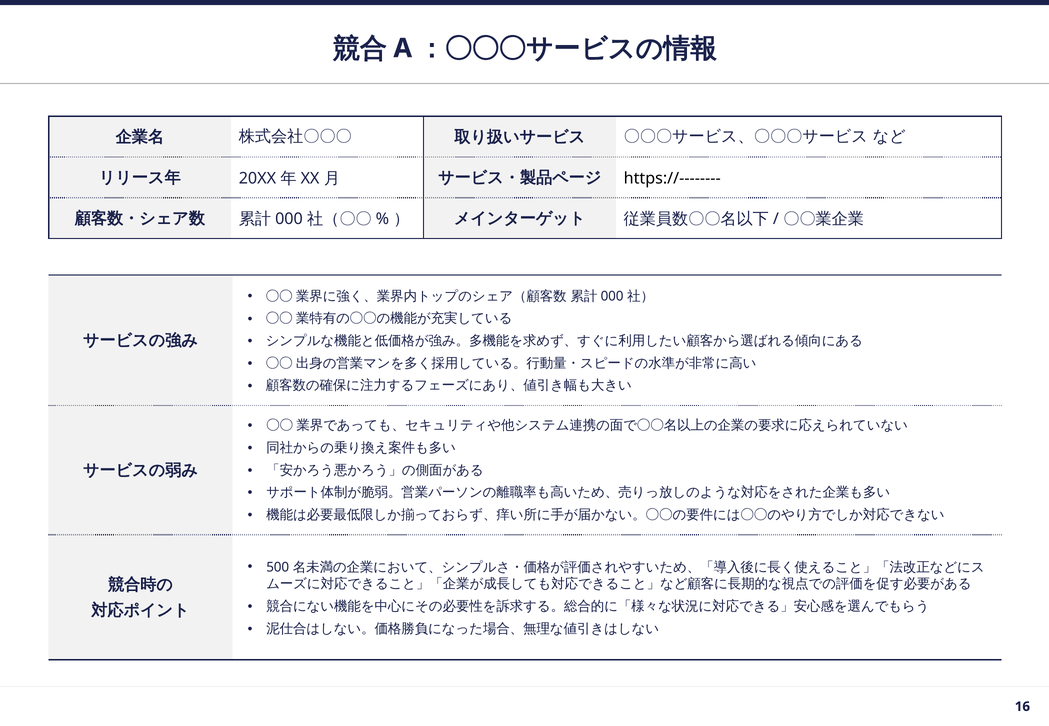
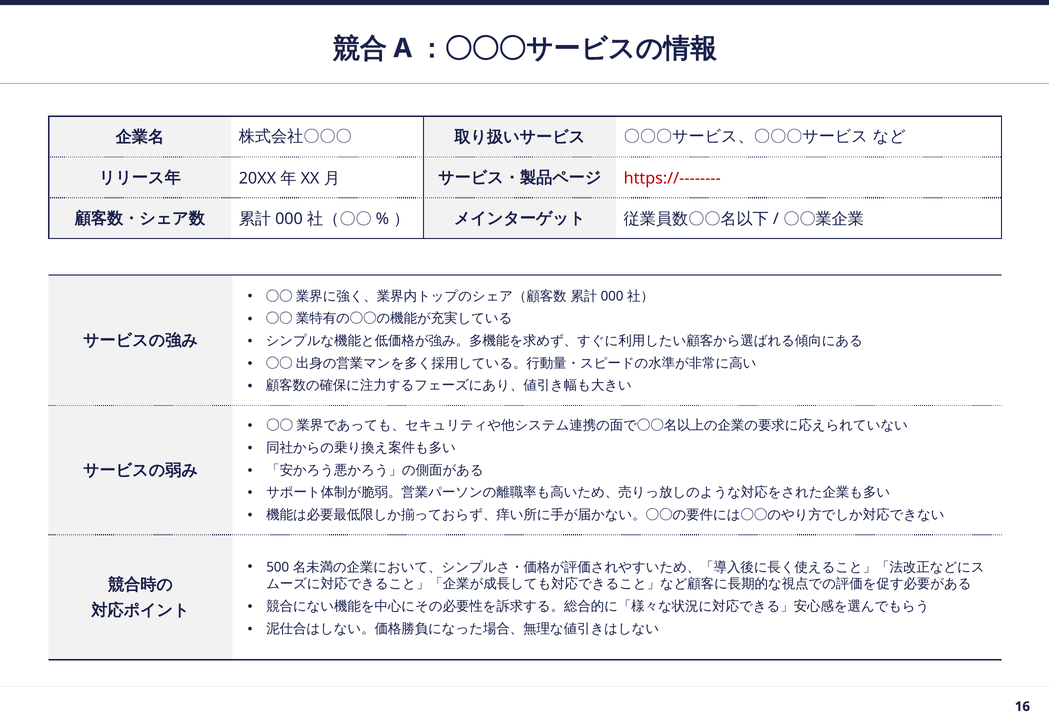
https://-------- colour: black -> red
